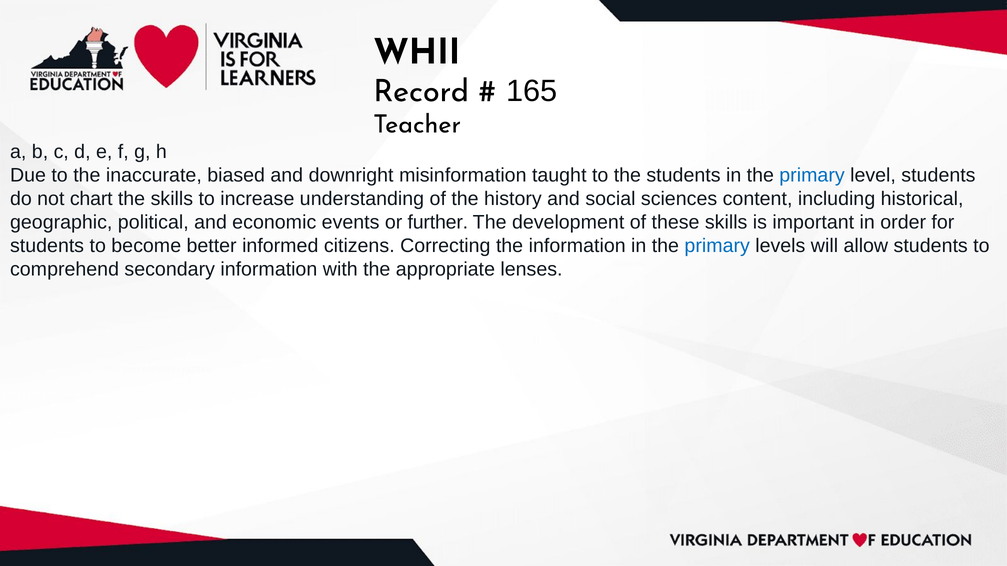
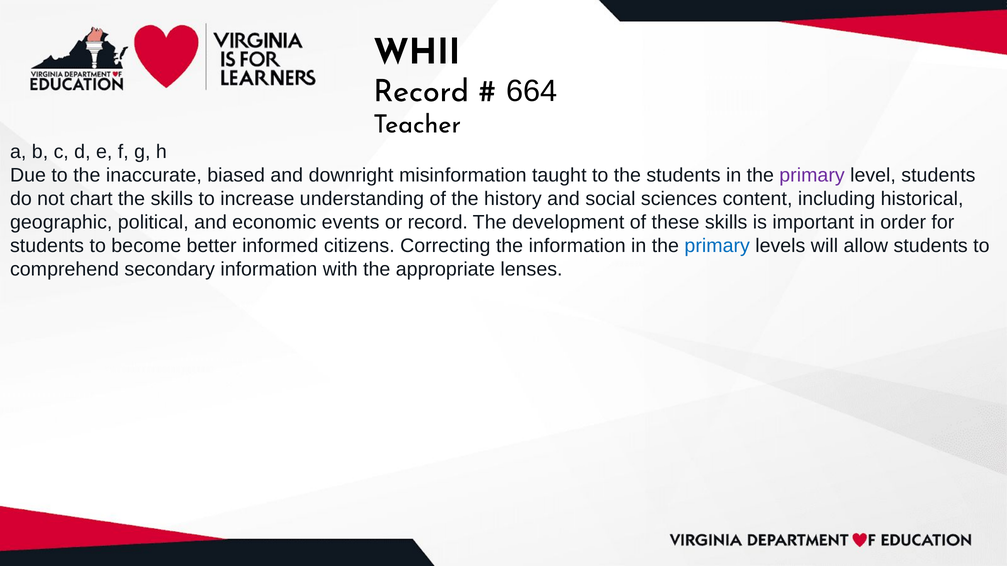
165: 165 -> 664
primary at (812, 175) colour: blue -> purple
or further: further -> record
